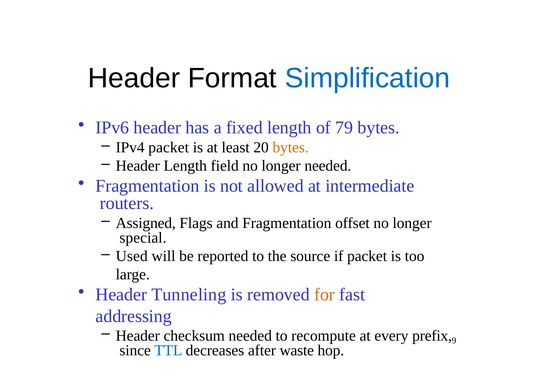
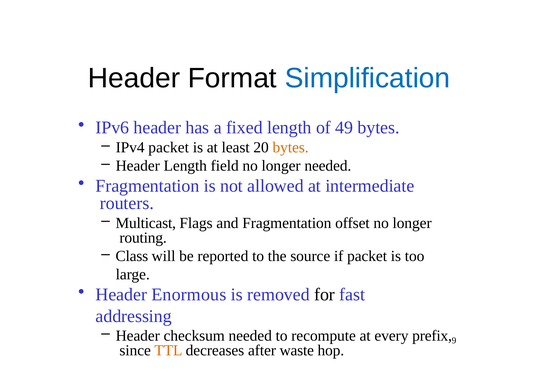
79: 79 -> 49
Assigned: Assigned -> Multicast
special: special -> routing
Used: Used -> Class
Tunneling: Tunneling -> Enormous
for colour: orange -> black
TTL colour: blue -> orange
